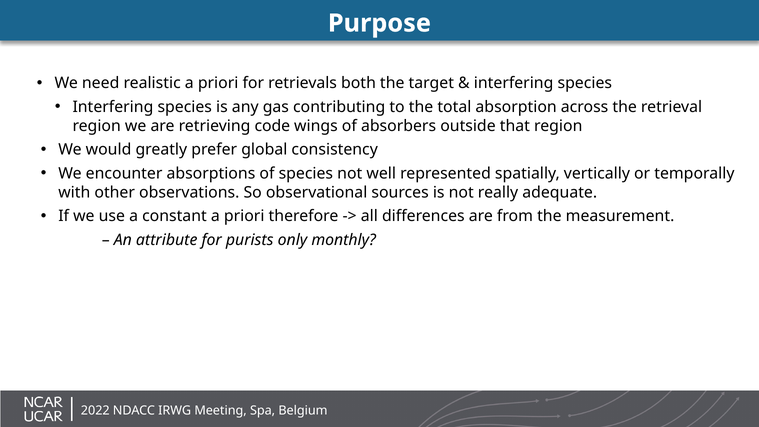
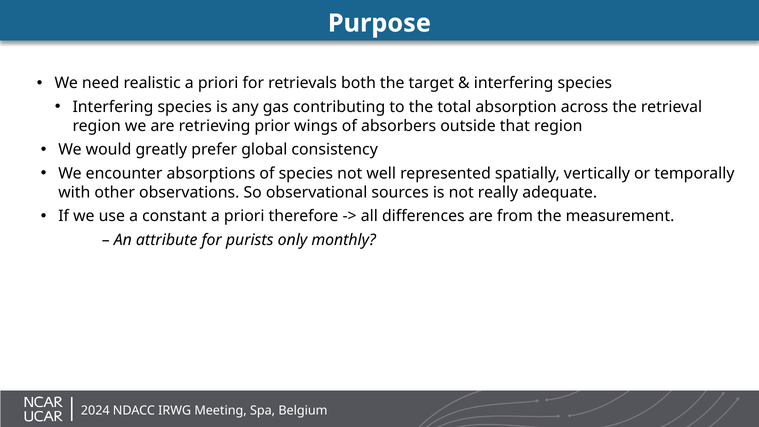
code: code -> prior
2022: 2022 -> 2024
